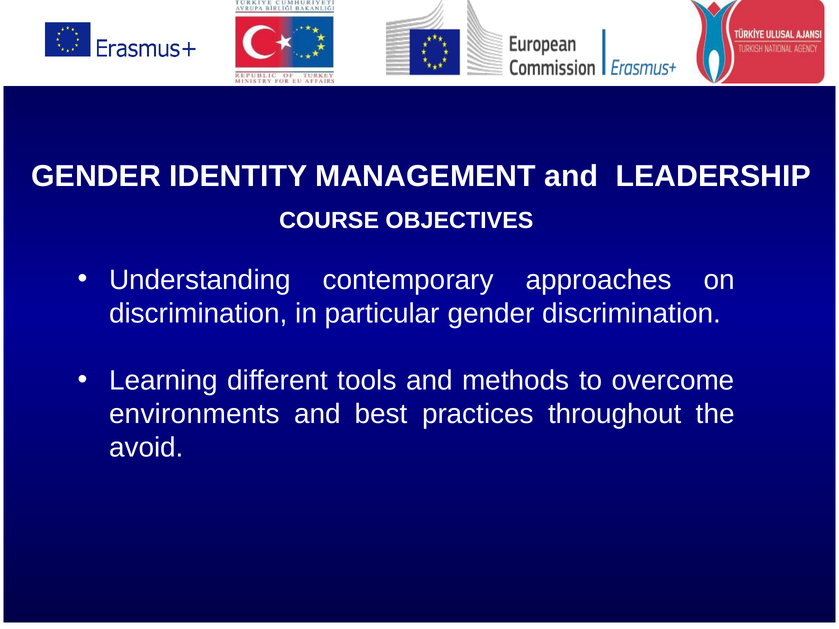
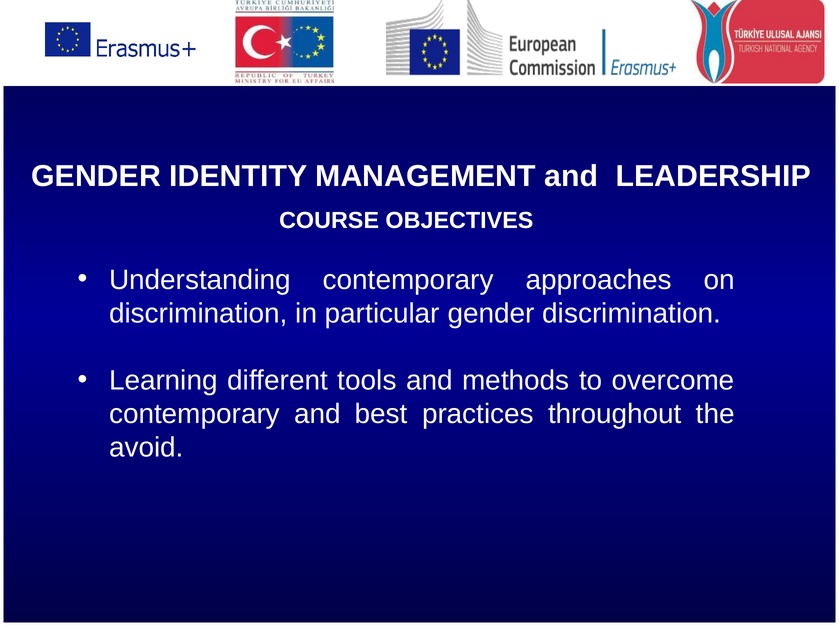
environments at (194, 414): environments -> contemporary
